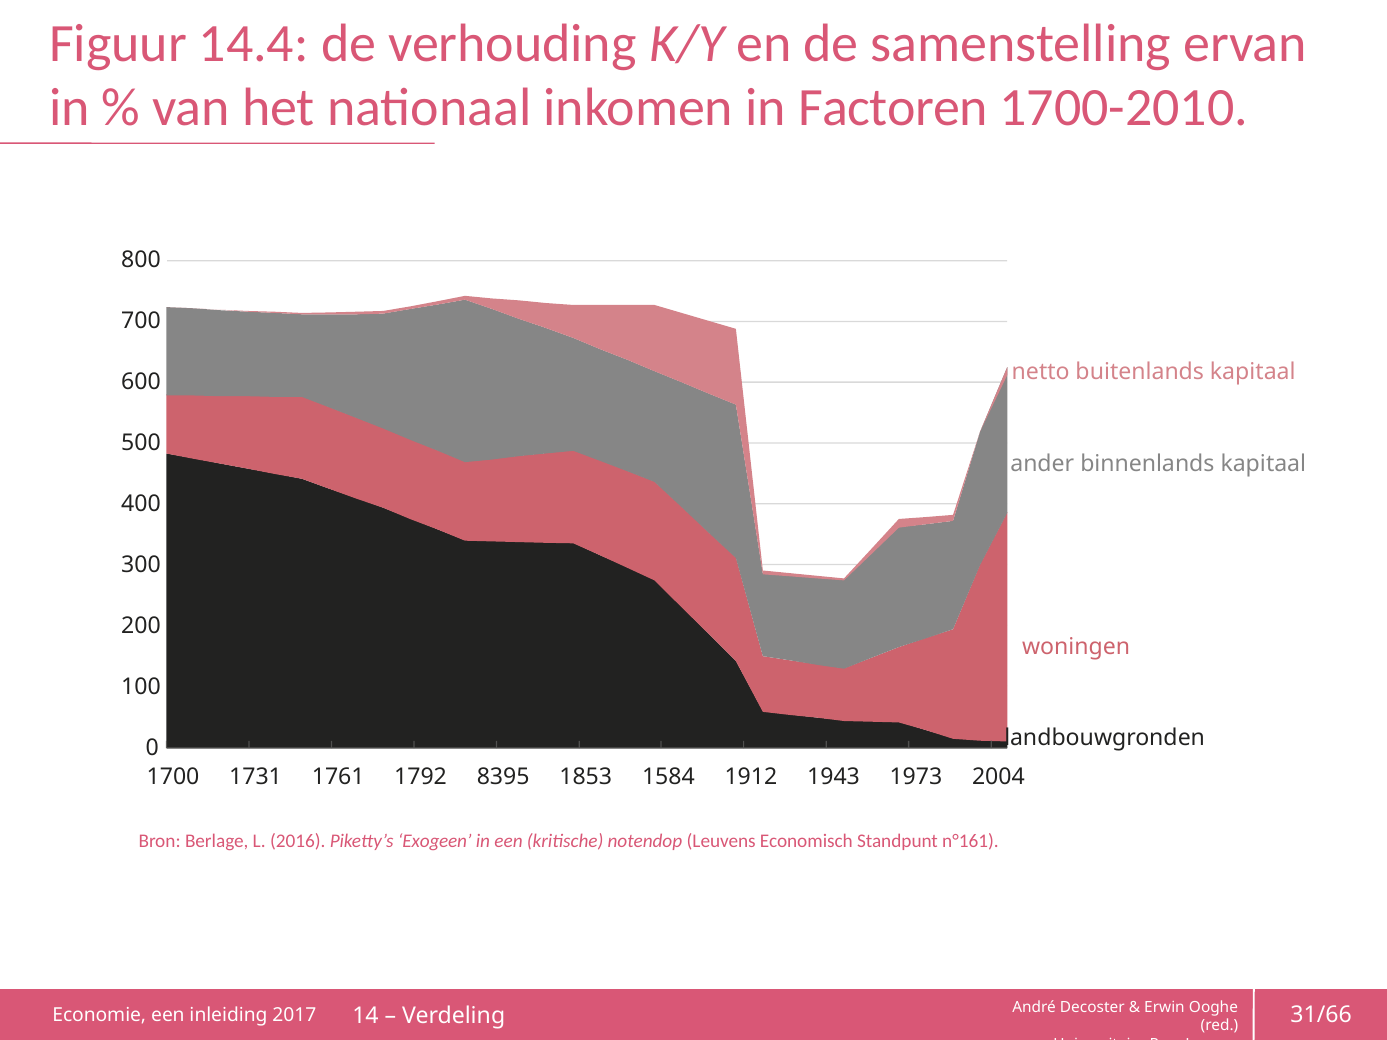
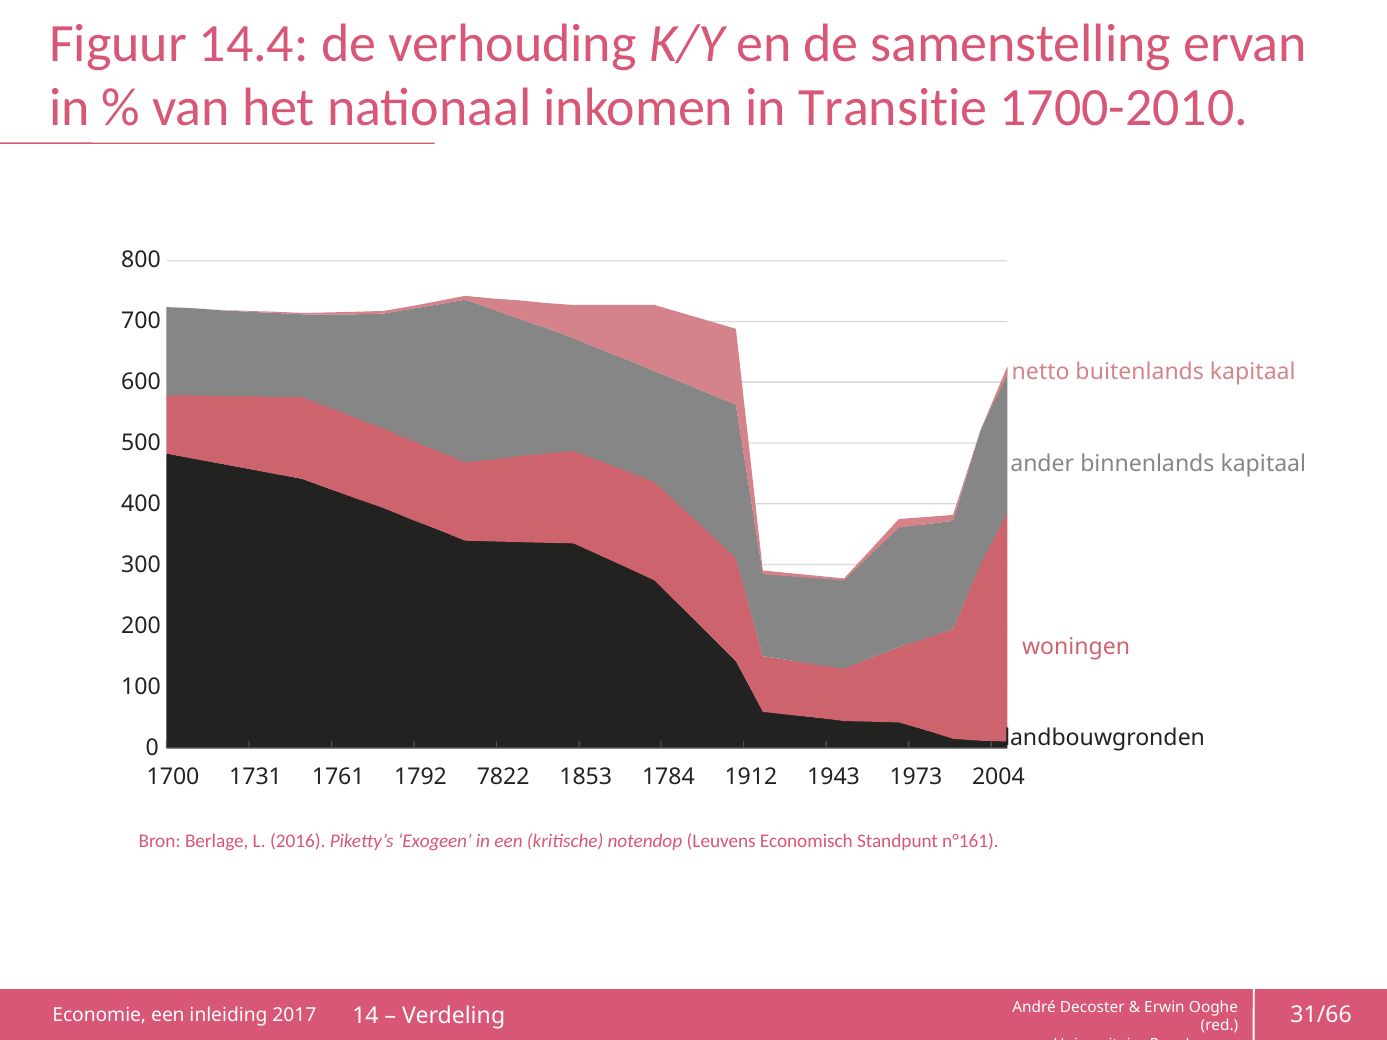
Factoren: Factoren -> Transitie
8395: 8395 -> 7822
1584: 1584 -> 1784
